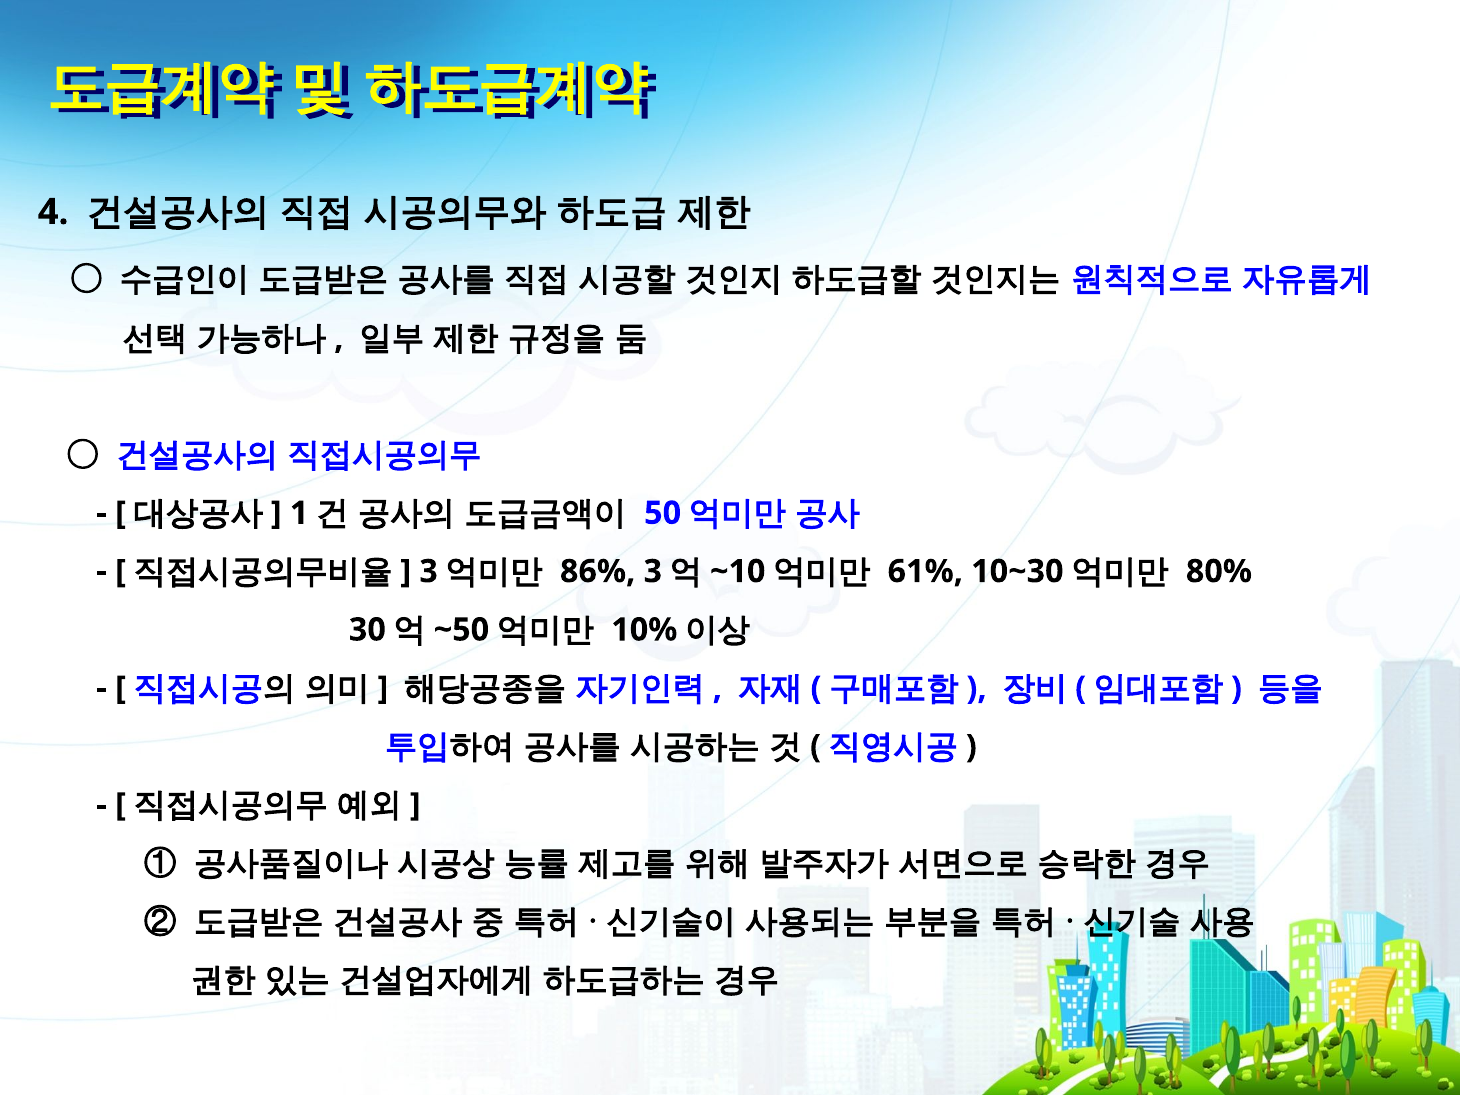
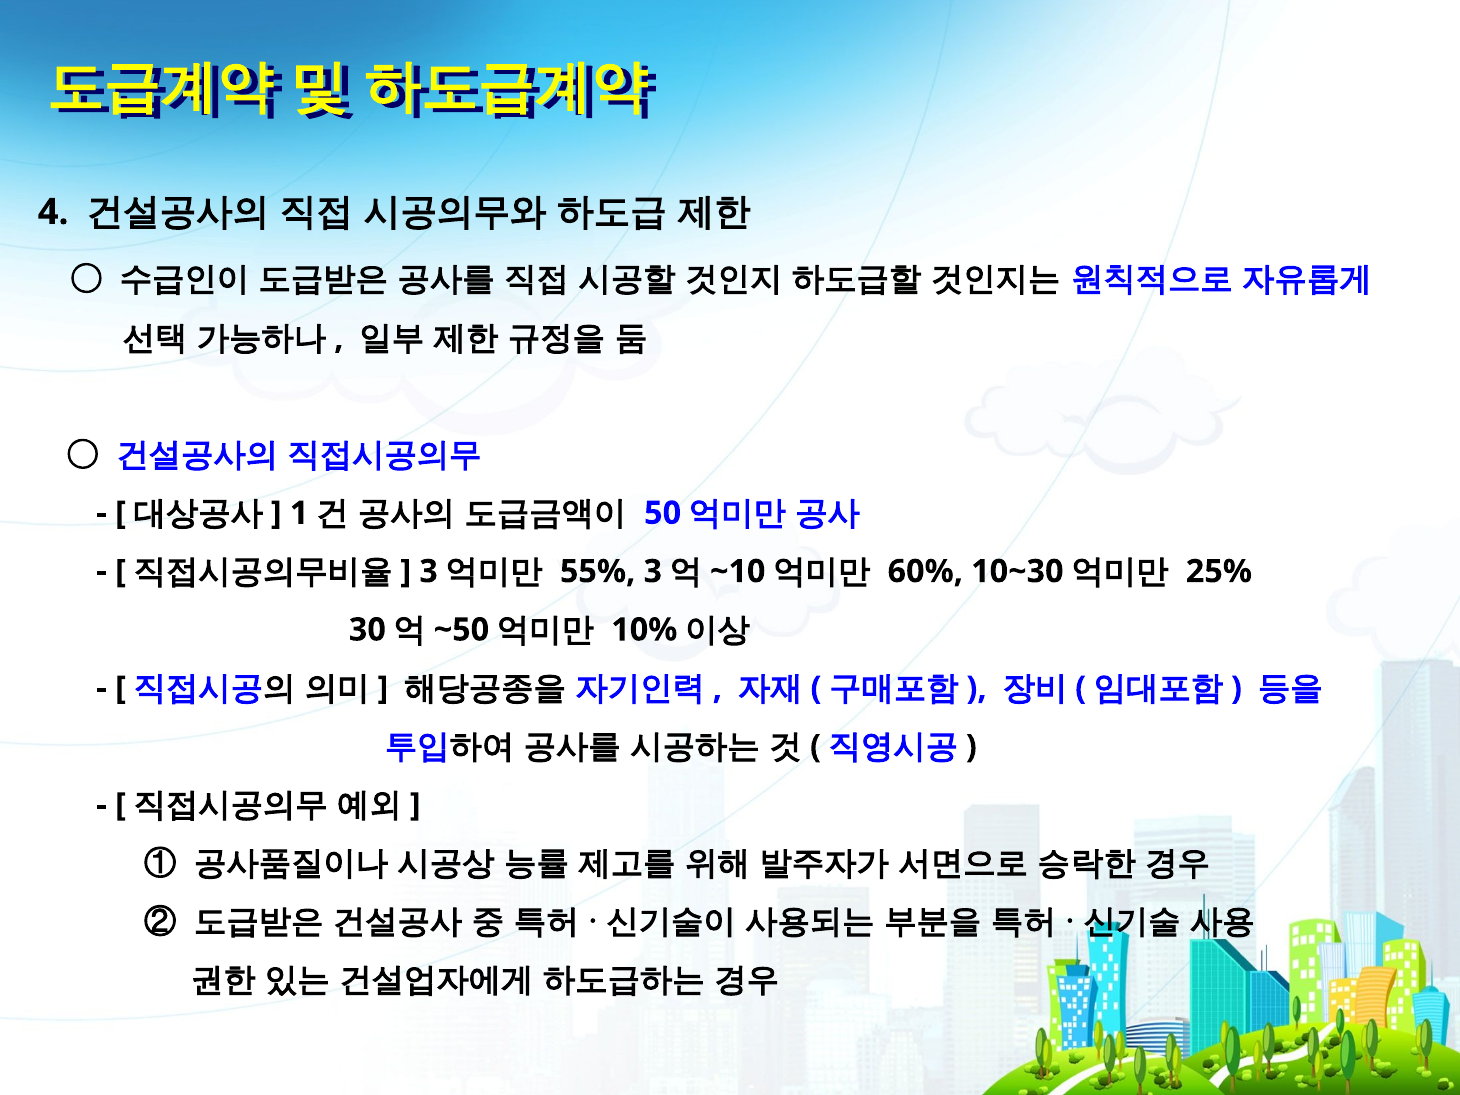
86%: 86% -> 55%
61%: 61% -> 60%
80%: 80% -> 25%
